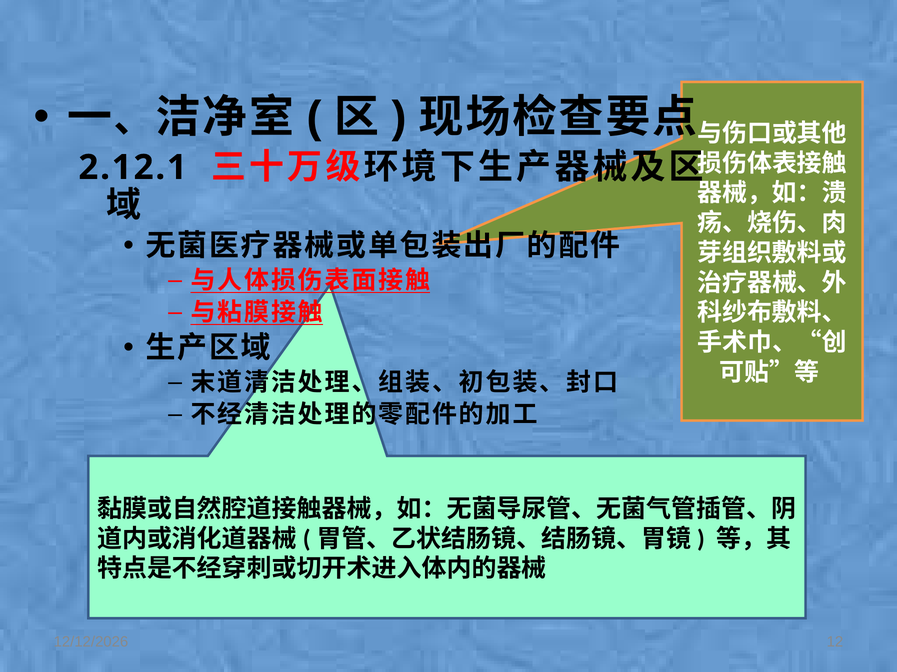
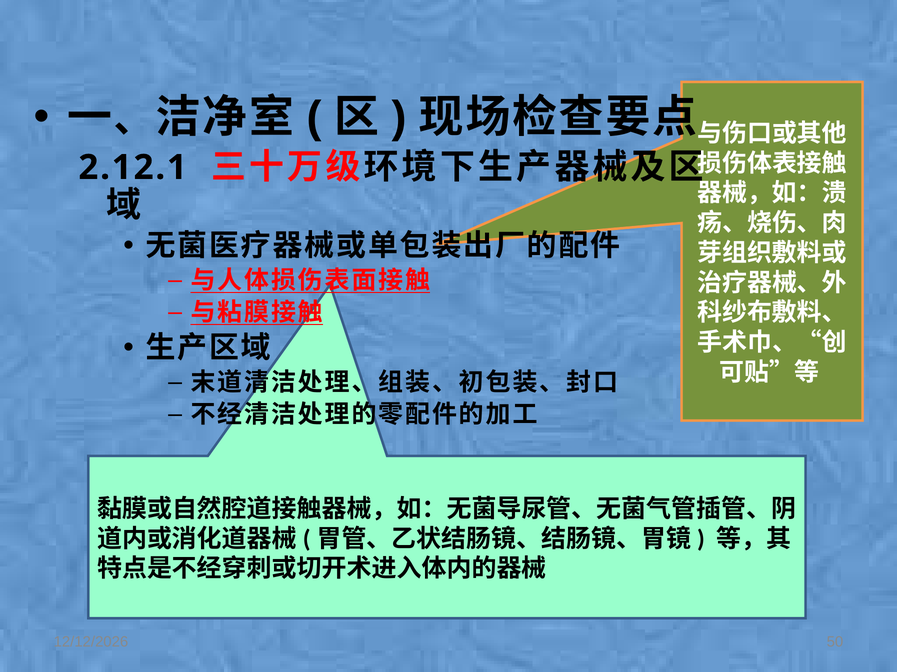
12: 12 -> 50
